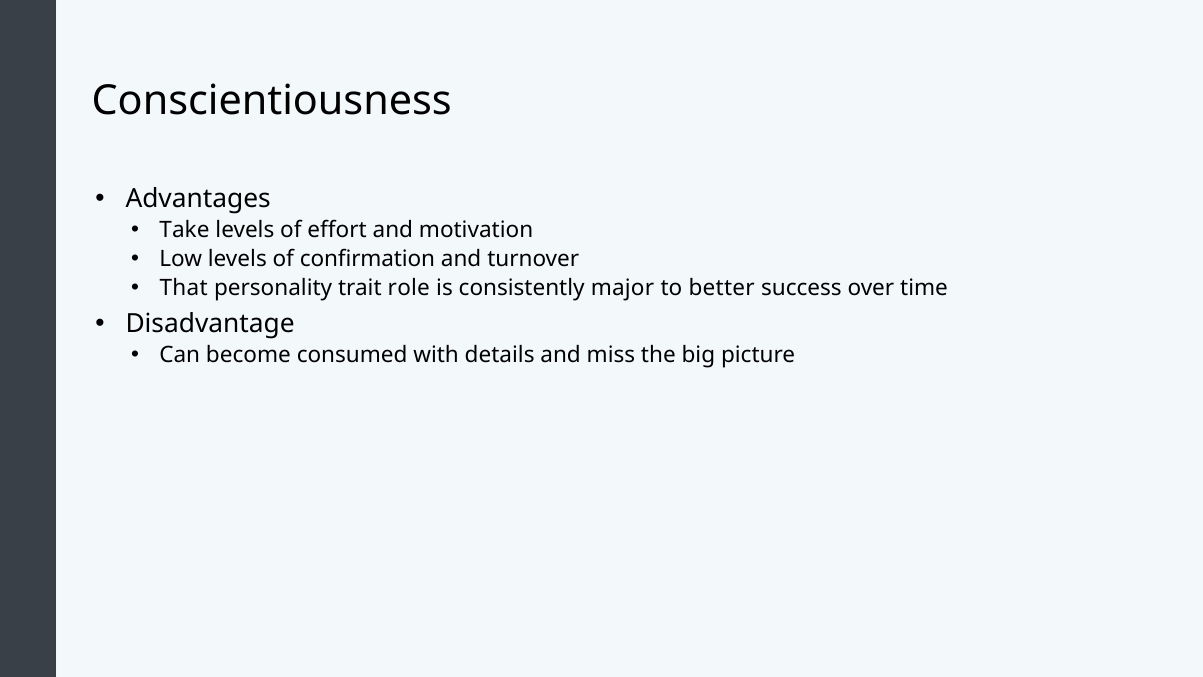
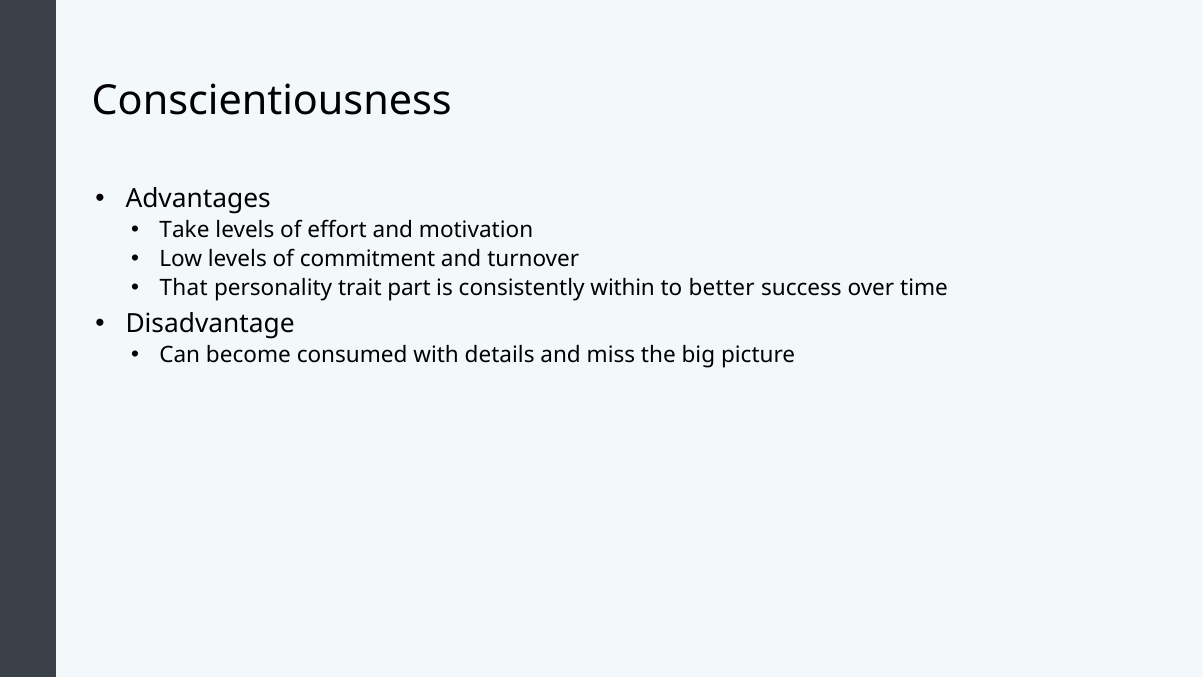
confirmation: confirmation -> commitment
role: role -> part
major: major -> within
